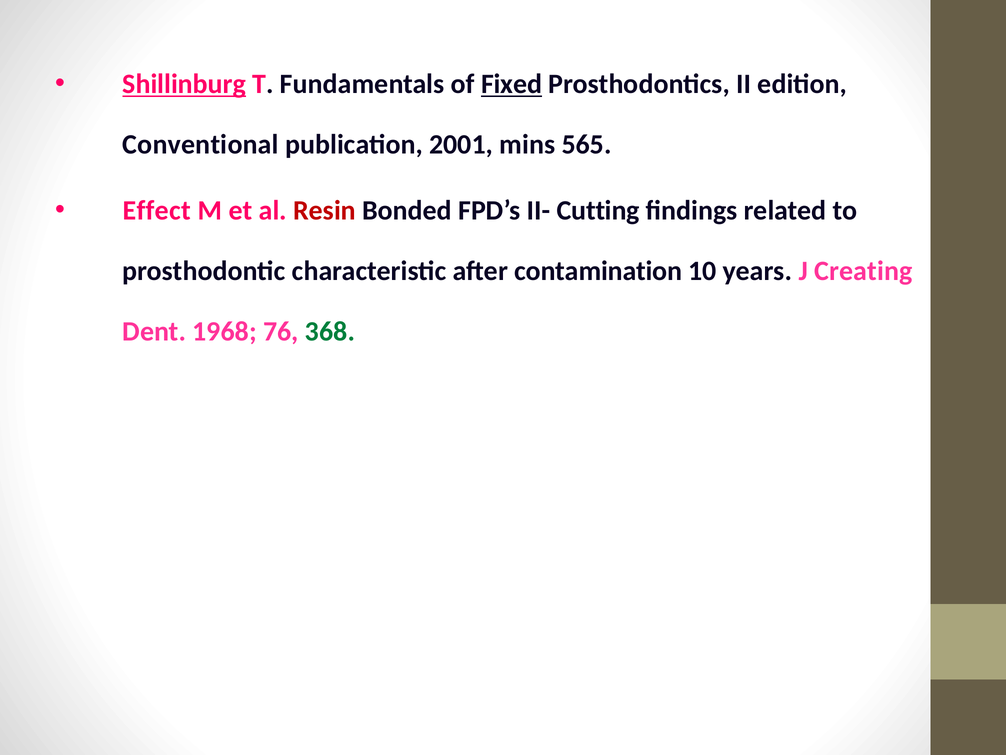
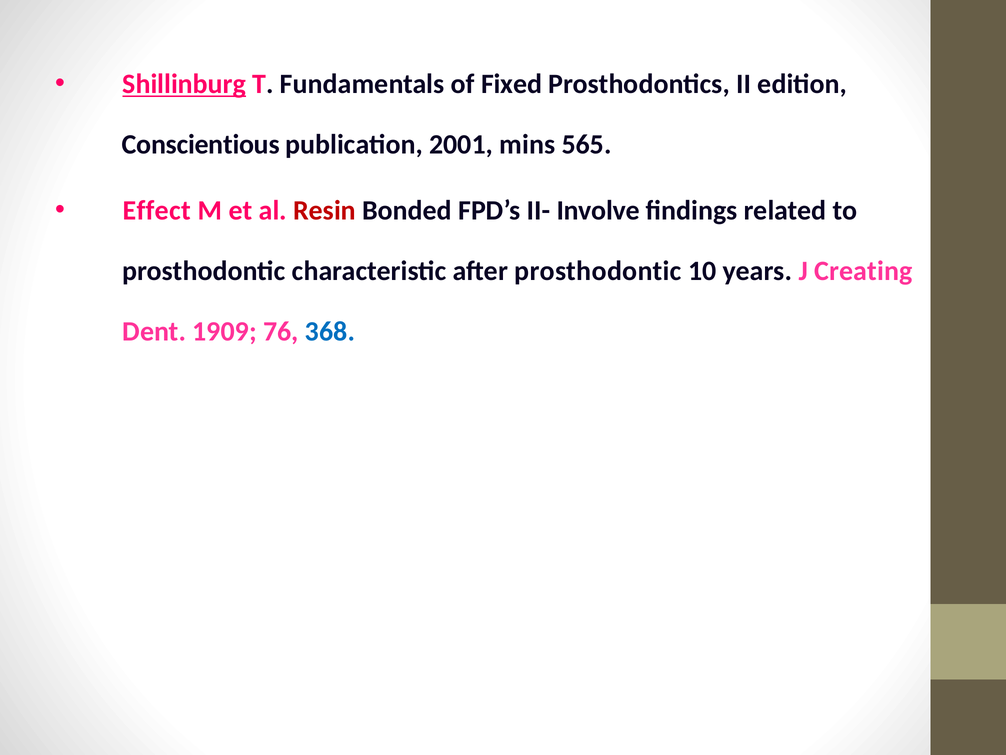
Fixed underline: present -> none
Conventional: Conventional -> Conscientious
Cutting: Cutting -> Involve
after contamination: contamination -> prosthodontic
1968: 1968 -> 1909
368 colour: green -> blue
